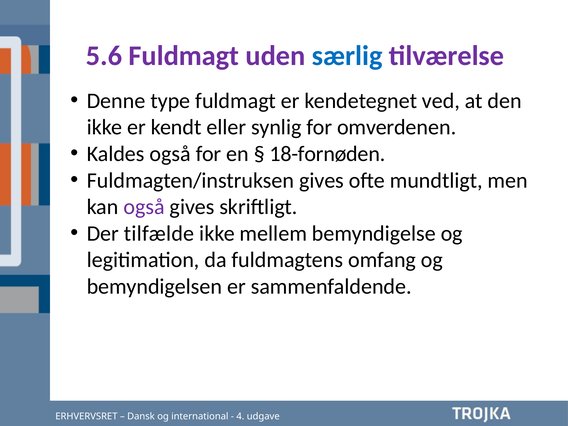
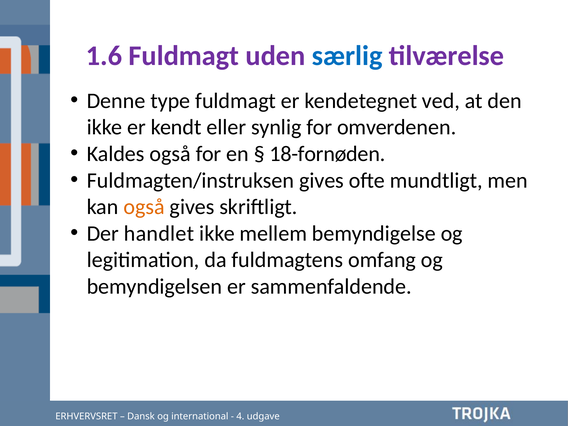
5.6: 5.6 -> 1.6
også at (144, 207) colour: purple -> orange
tilfælde: tilfælde -> handlet
